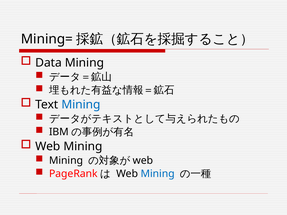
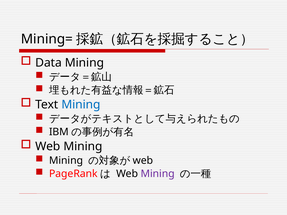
Mining at (158, 174) colour: blue -> purple
